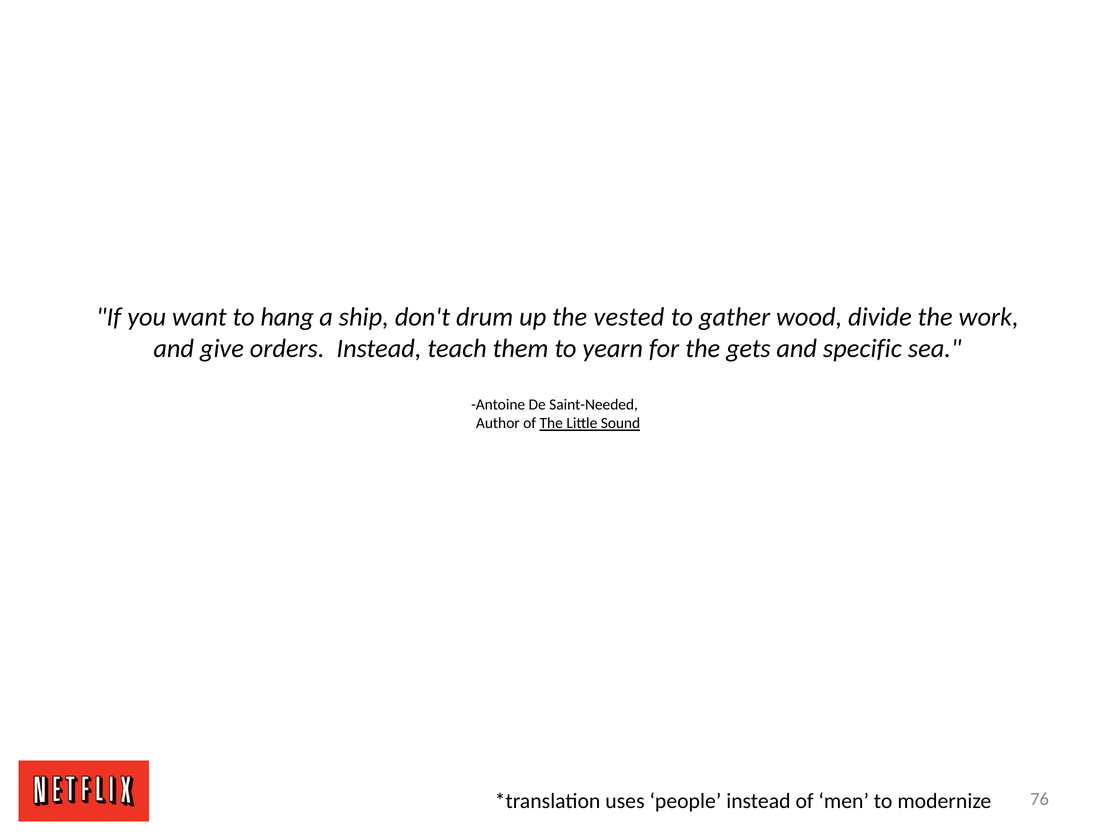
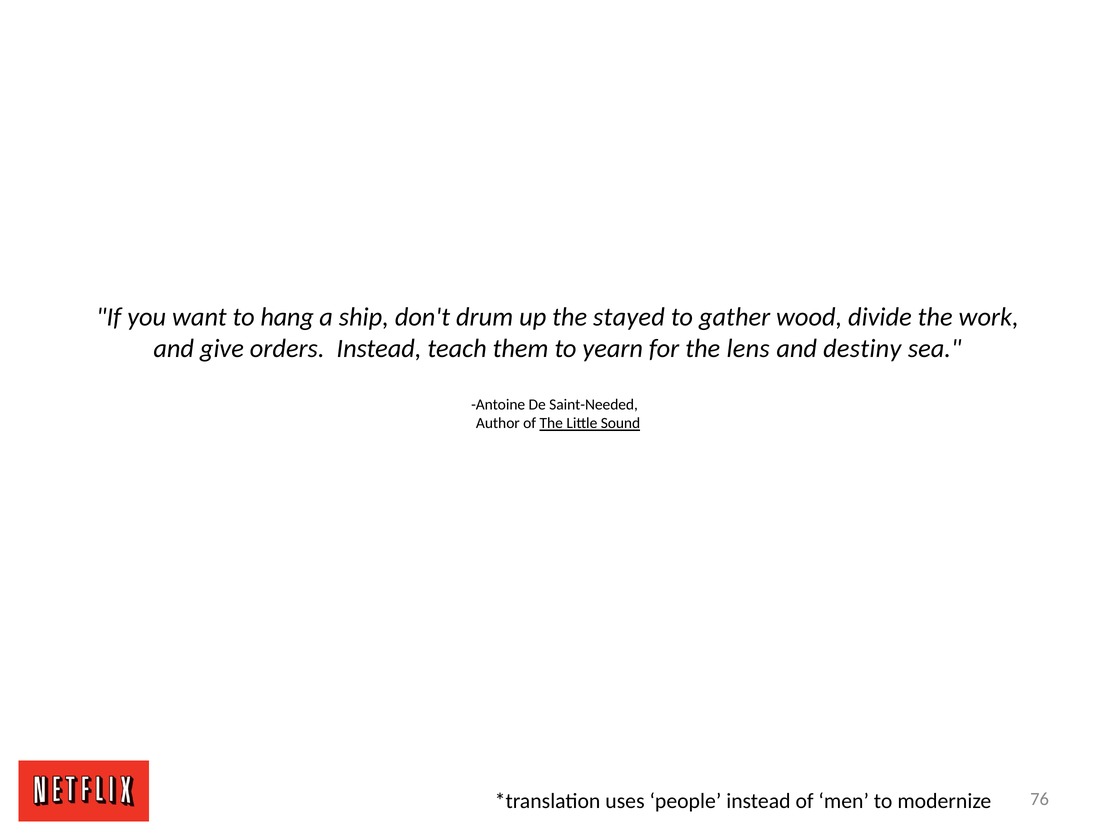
vested: vested -> stayed
gets: gets -> lens
specific: specific -> destiny
